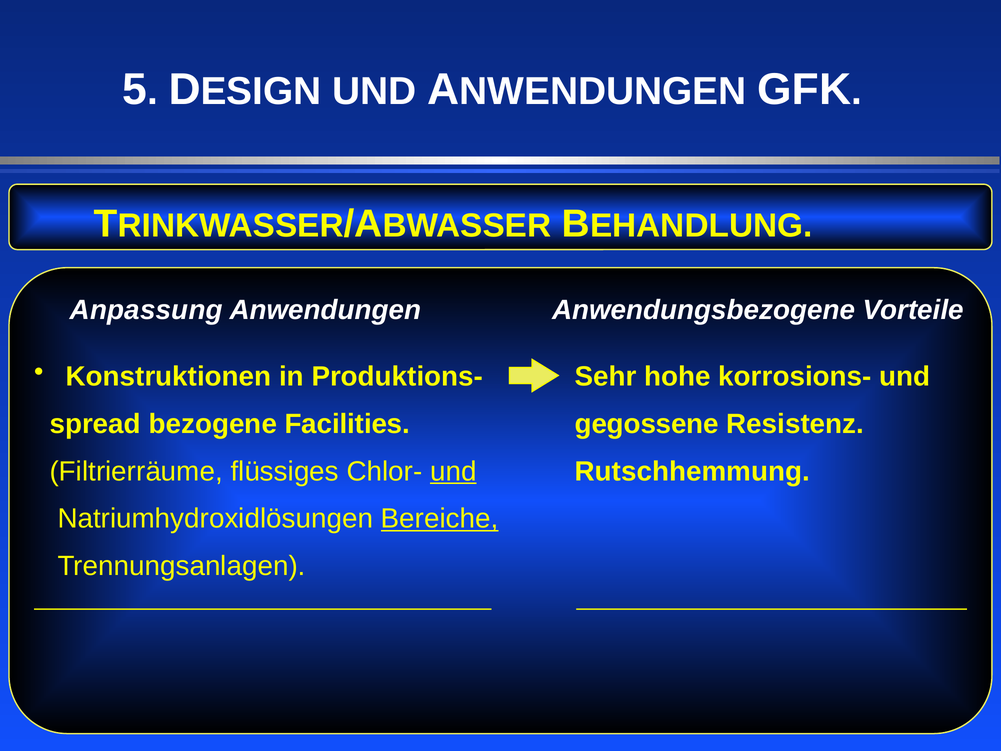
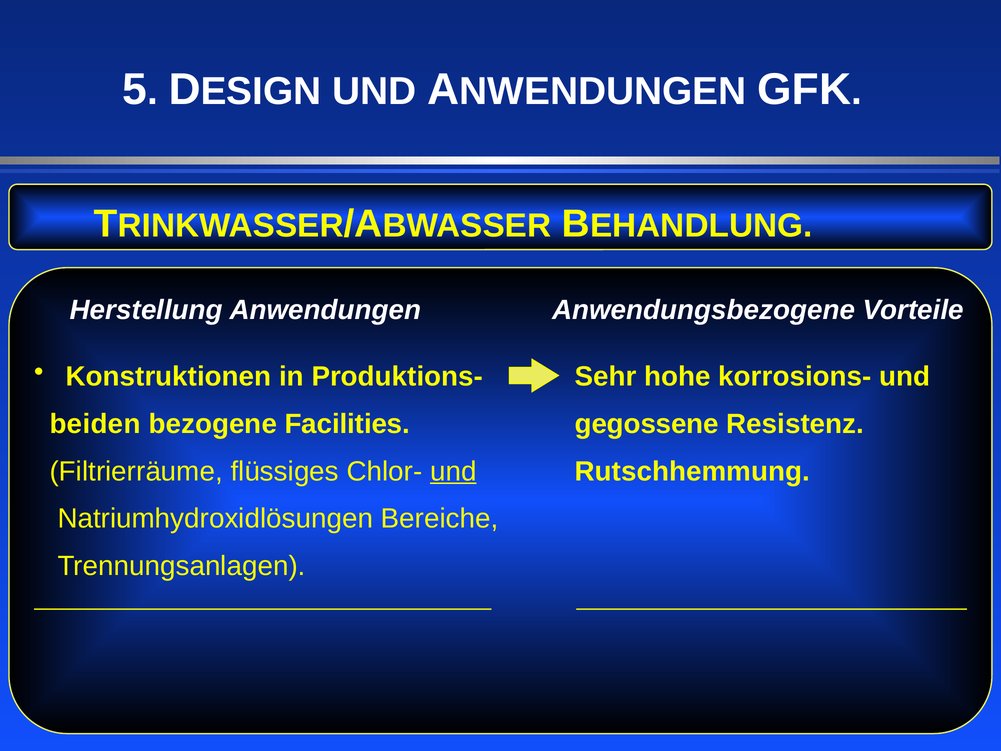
Anpassung: Anpassung -> Herstellung
spread: spread -> beiden
Bereiche underline: present -> none
